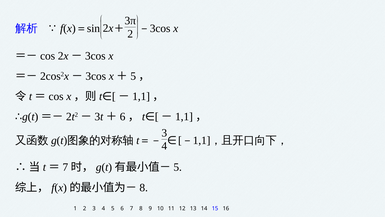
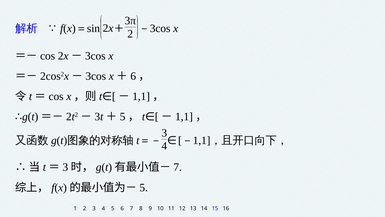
5 at (133, 76): 5 -> 6
6 at (123, 116): 6 -> 5
7 at (65, 167): 7 -> 3
5 at (178, 167): 5 -> 7
8 at (144, 187): 8 -> 5
